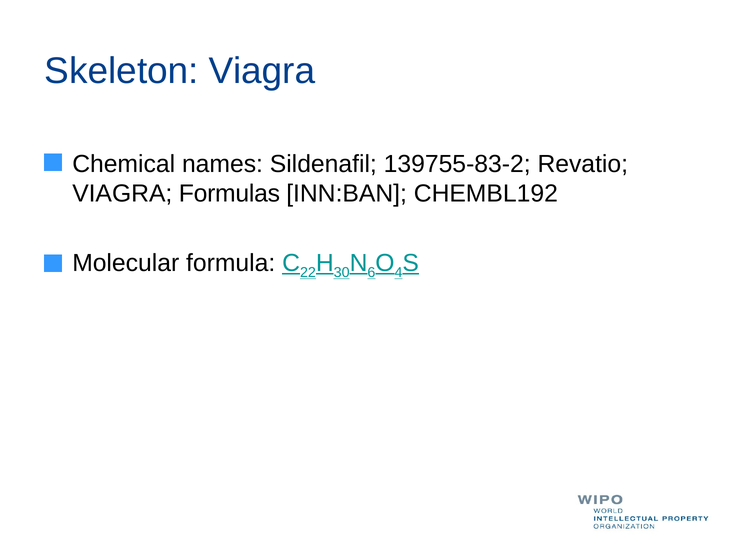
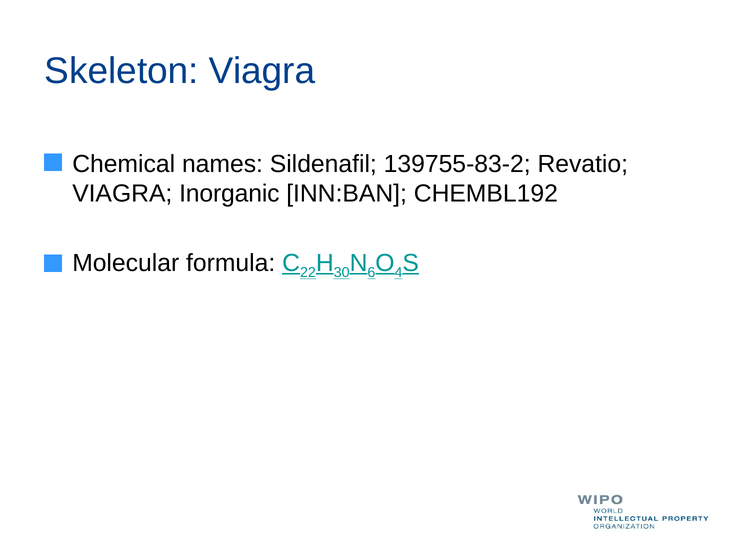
Formulas: Formulas -> Inorganic
